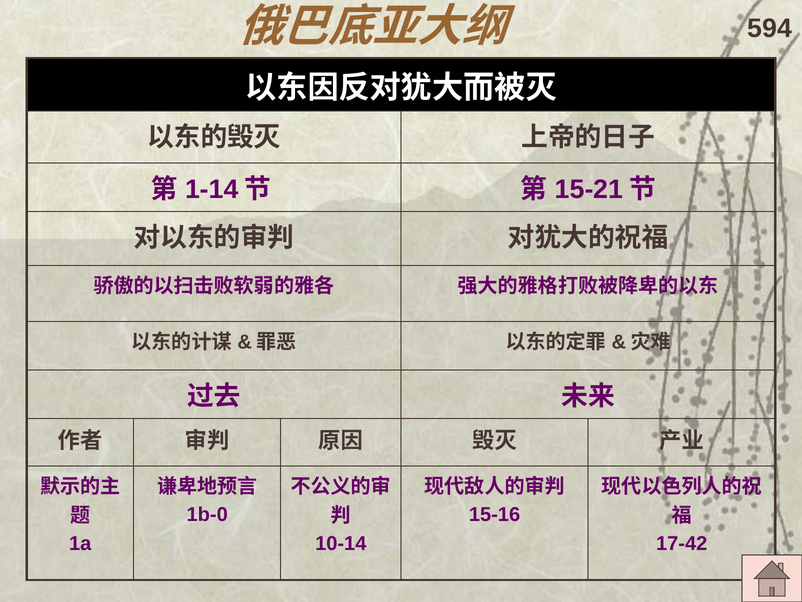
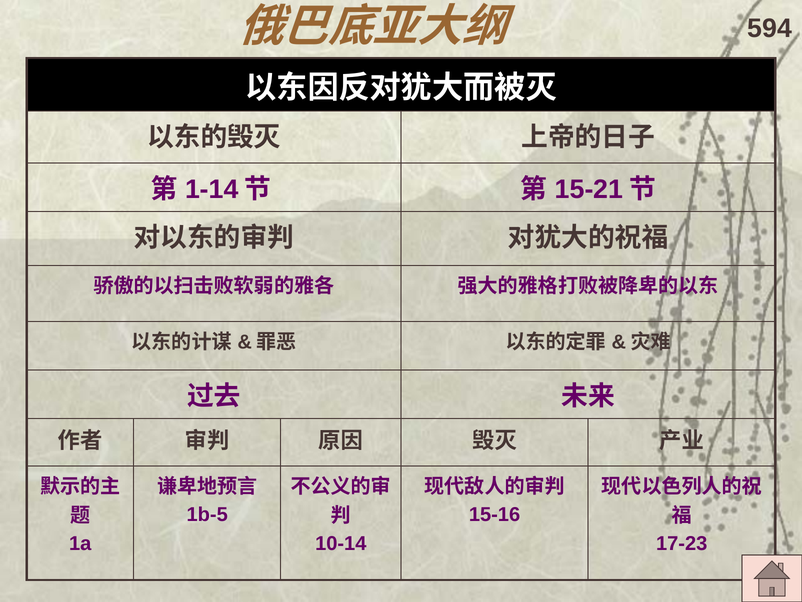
1b-0: 1b-0 -> 1b-5
17-42: 17-42 -> 17-23
